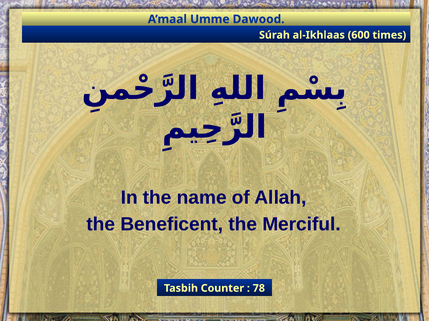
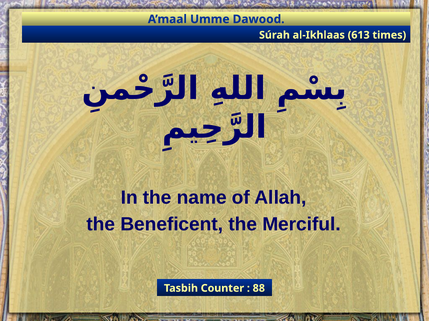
600: 600 -> 613
78: 78 -> 88
